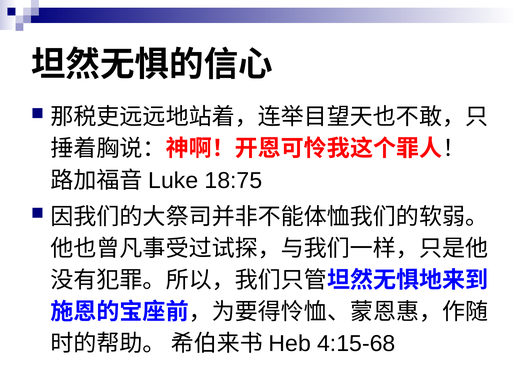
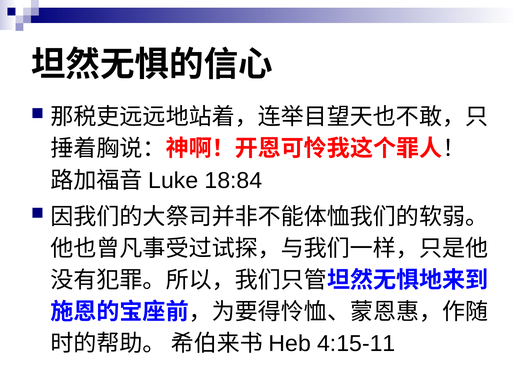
18:75: 18:75 -> 18:84
4:15-68: 4:15-68 -> 4:15-11
